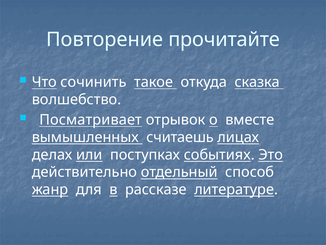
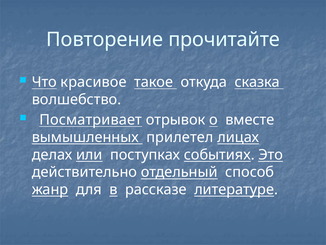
сочинить: сочинить -> красивое
считаешь: считаешь -> прилетел
